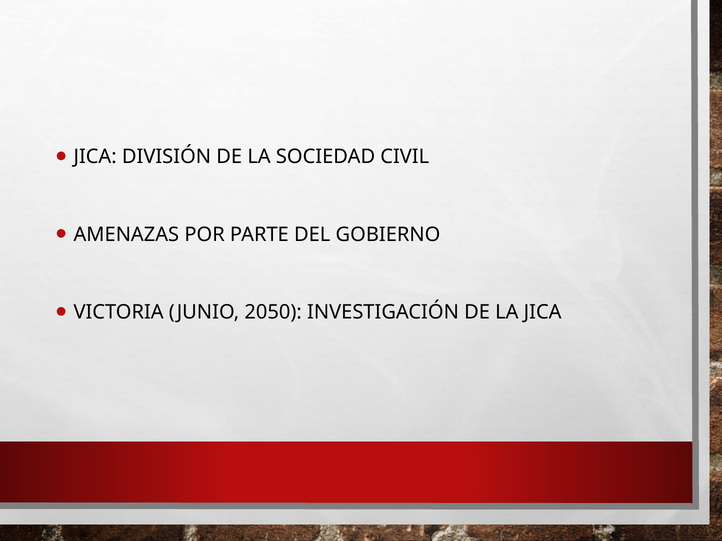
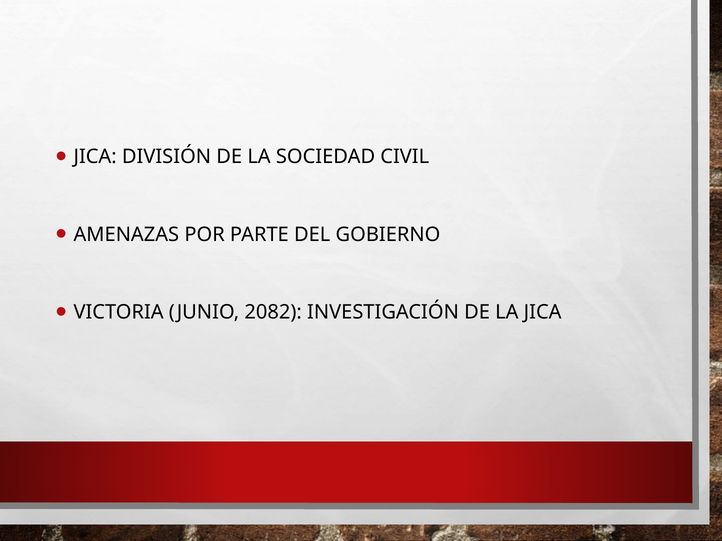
2050: 2050 -> 2082
